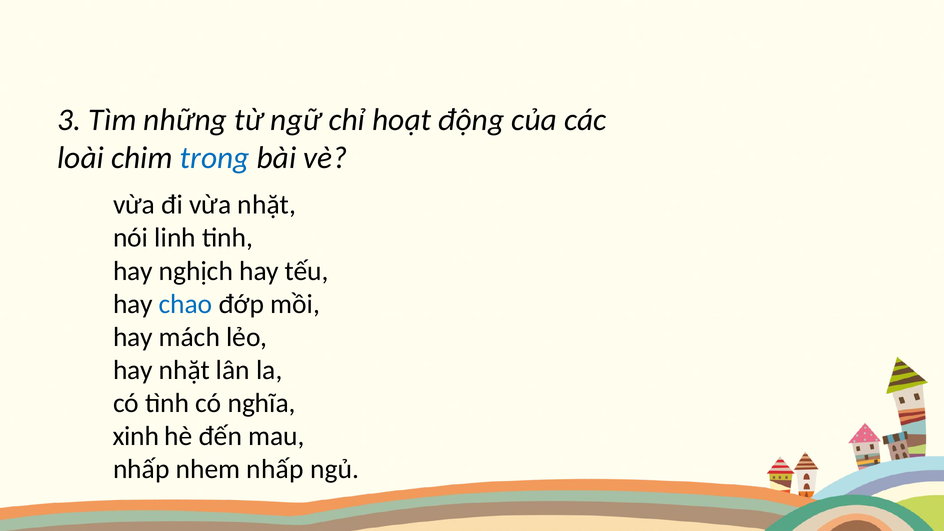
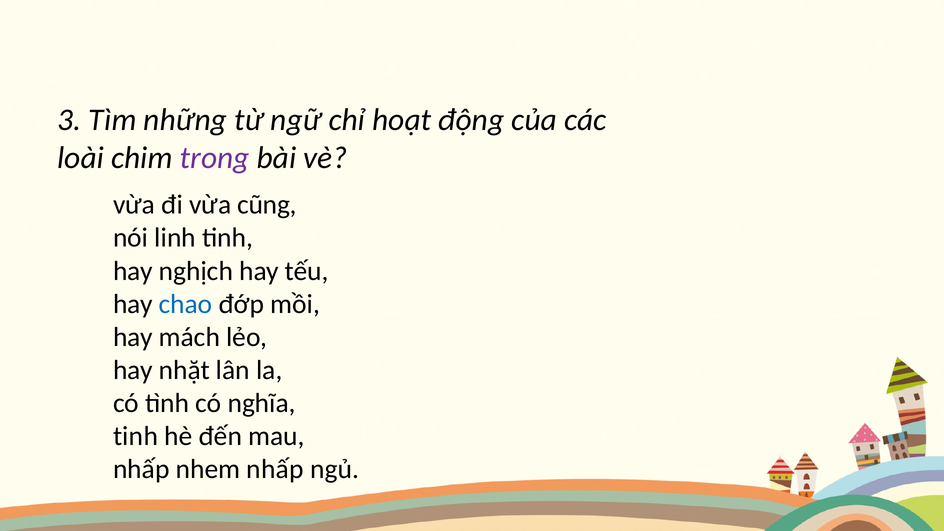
trong colour: blue -> purple
vừa nhặt: nhặt -> cũng
xinh at (136, 436): xinh -> tinh
